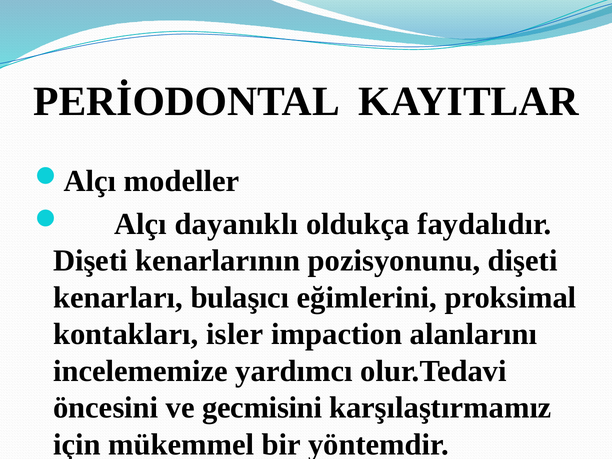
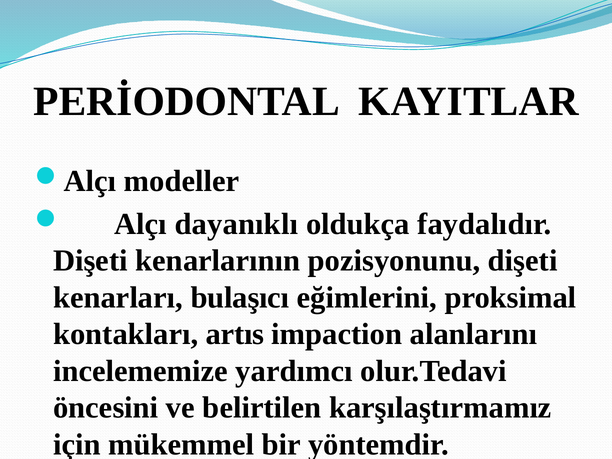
isler: isler -> artıs
gecmisini: gecmisini -> belirtilen
